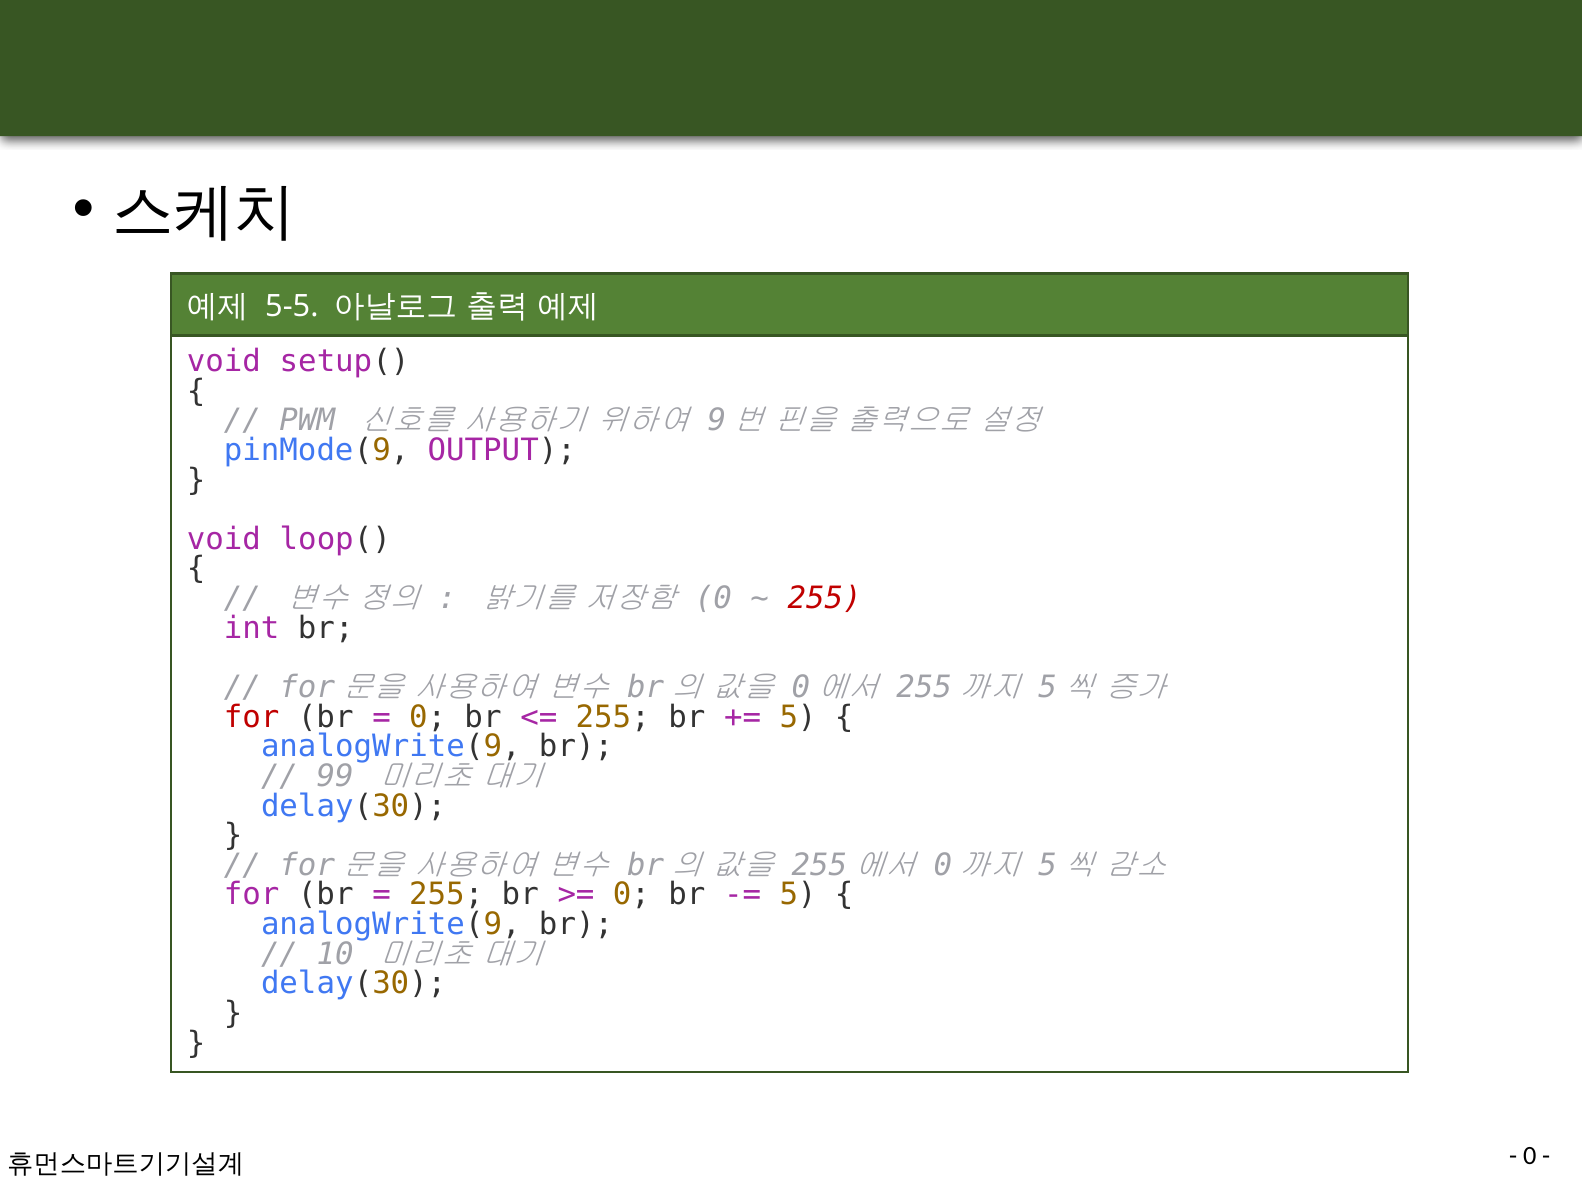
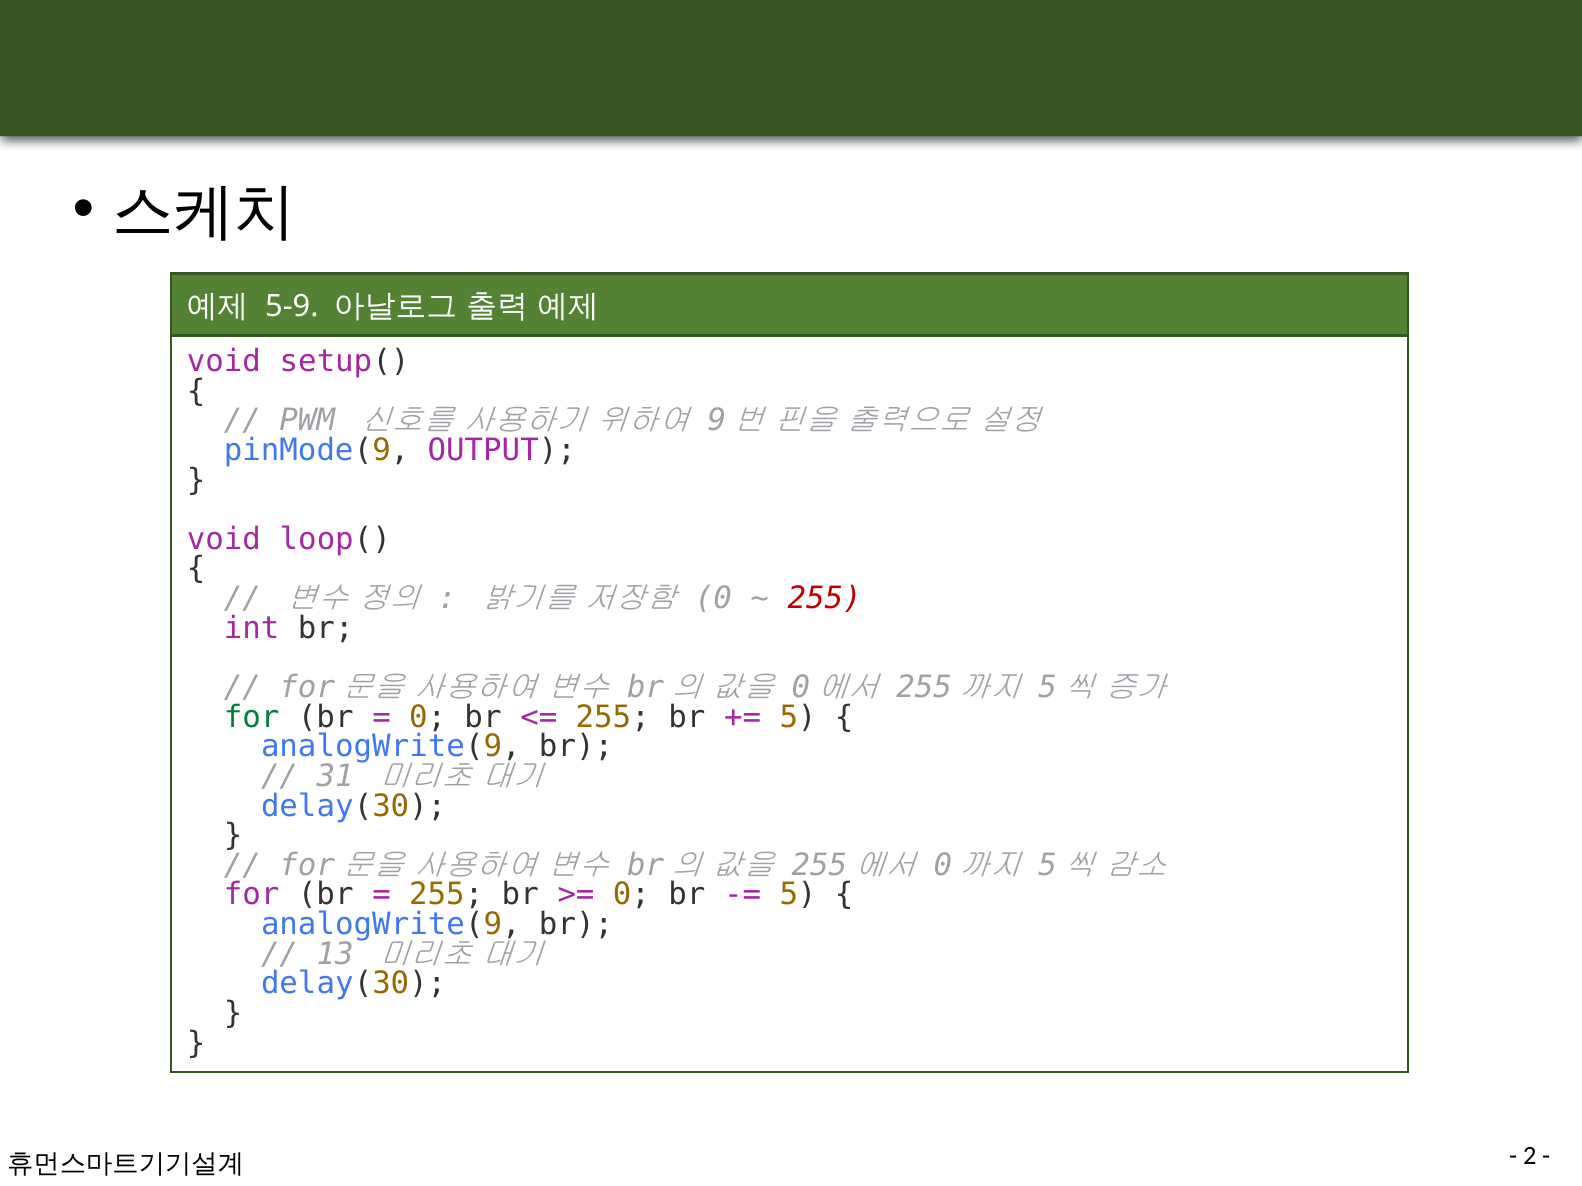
5-5: 5-5 -> 5-9
for at (252, 717) colour: red -> green
99: 99 -> 31
10: 10 -> 13
0 at (1530, 1156): 0 -> 2
